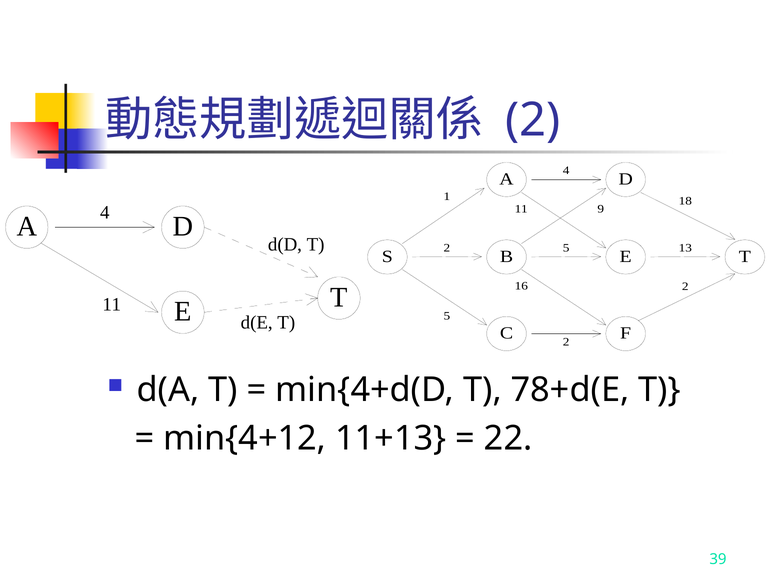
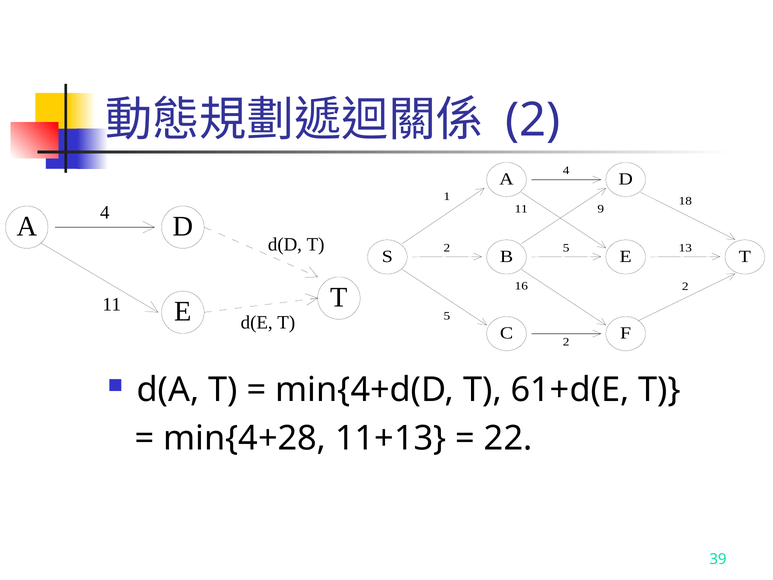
78+d(E: 78+d(E -> 61+d(E
min{4+12: min{4+12 -> min{4+28
